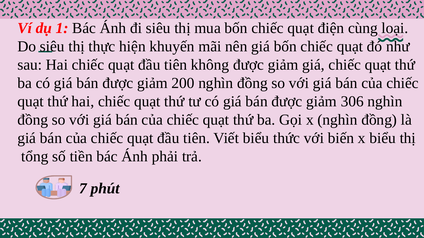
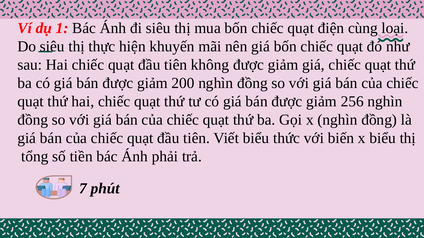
306: 306 -> 256
